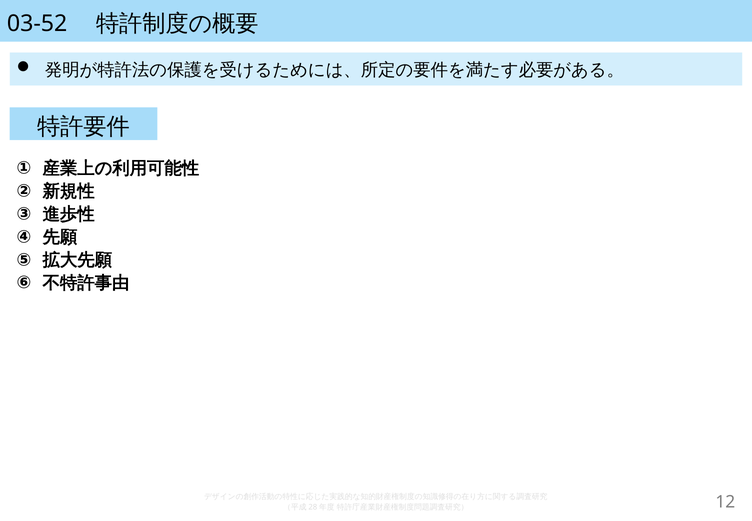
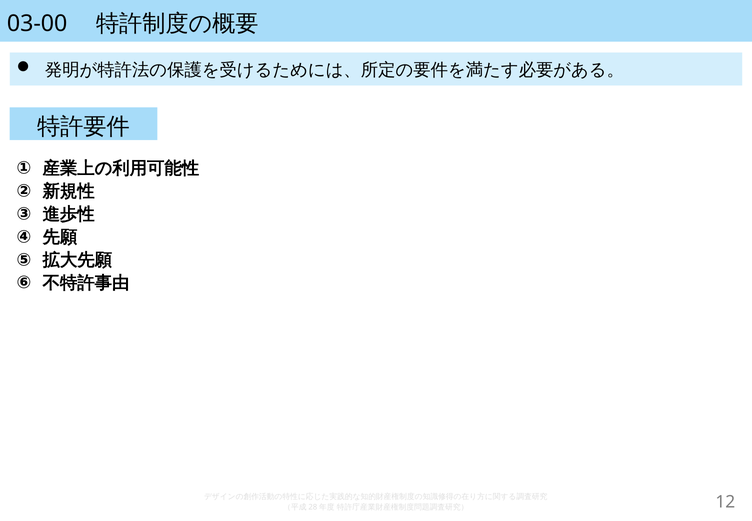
03-52: 03-52 -> 03-00
